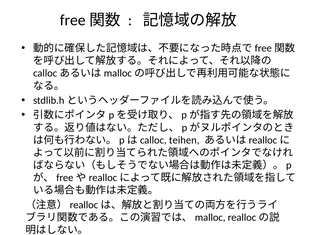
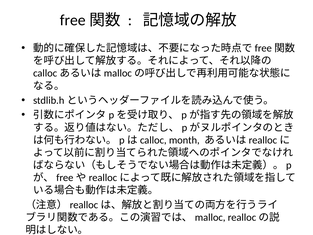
teihen: teihen -> month
